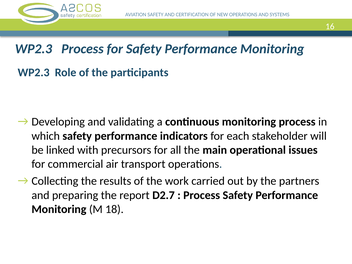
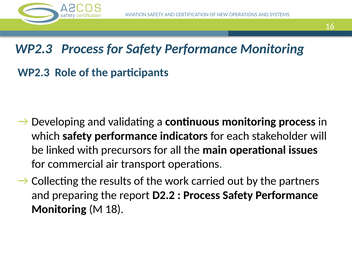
D2.7: D2.7 -> D2.2
